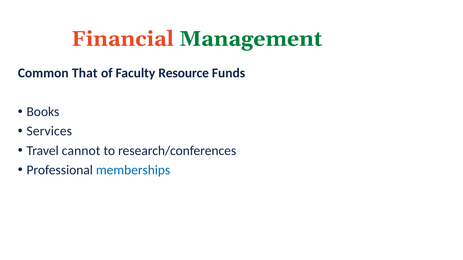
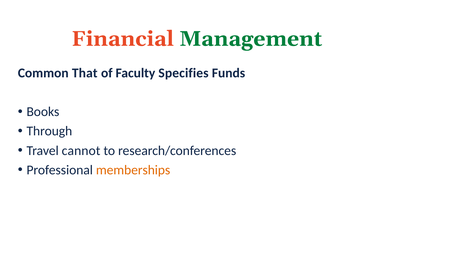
Resource: Resource -> Specifies
Services: Services -> Through
memberships colour: blue -> orange
